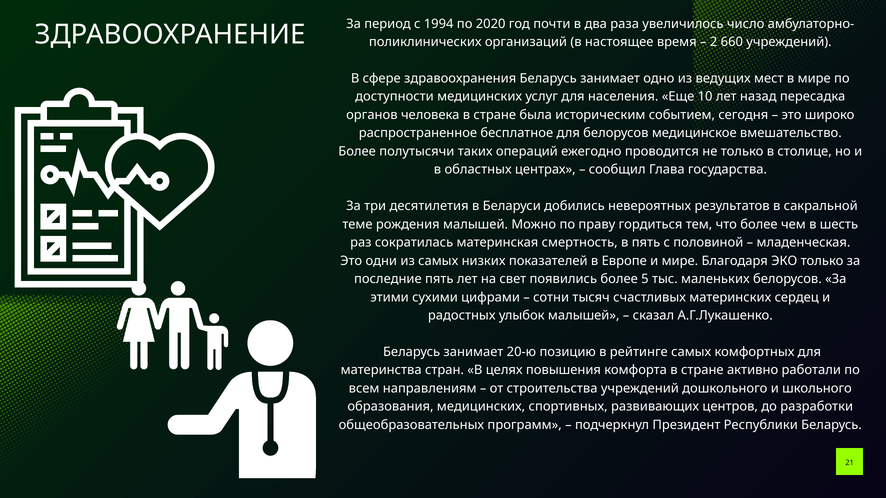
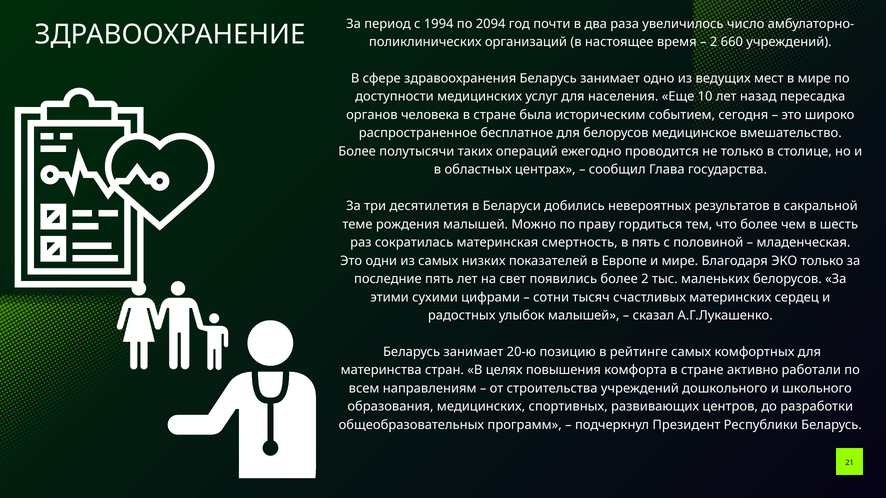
2020: 2020 -> 2094
более 5: 5 -> 2
